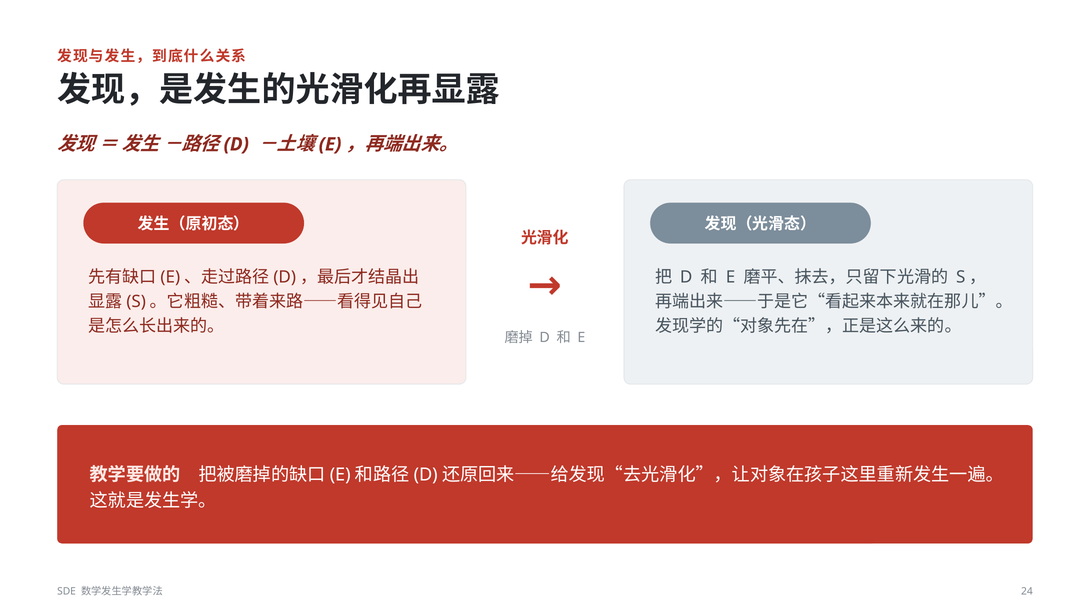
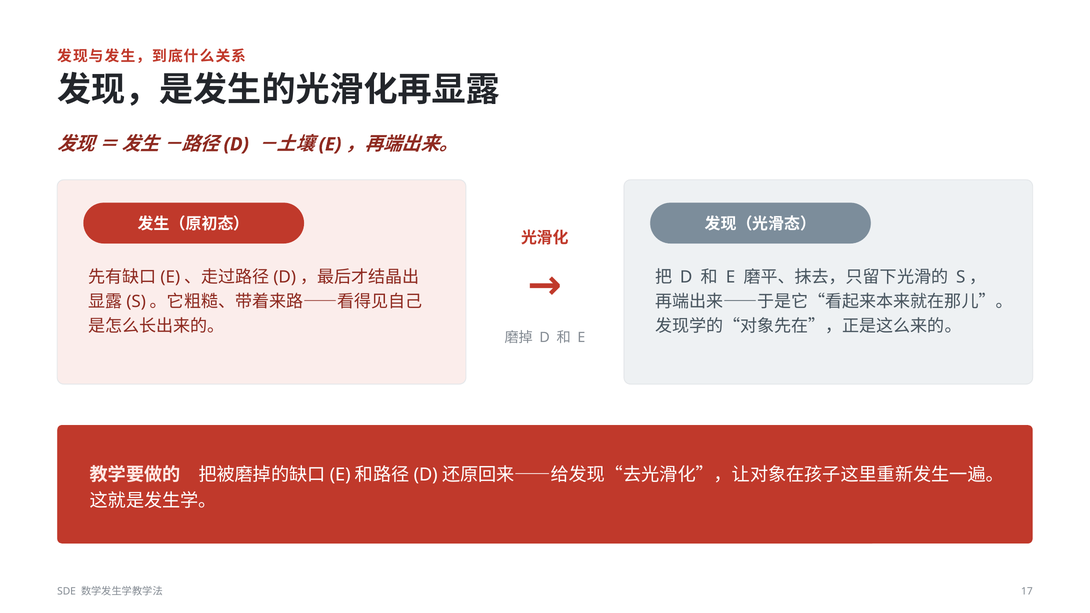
24: 24 -> 17
